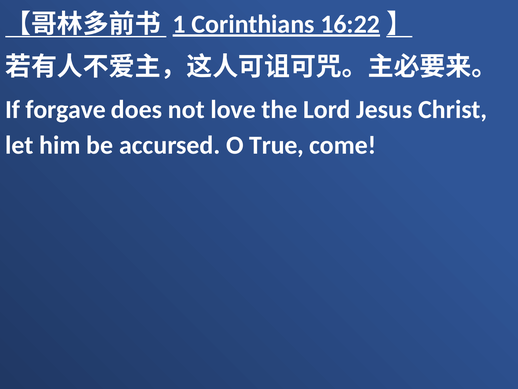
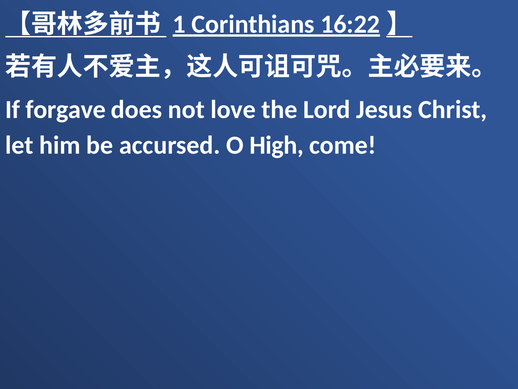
True: True -> High
